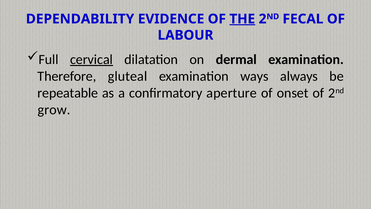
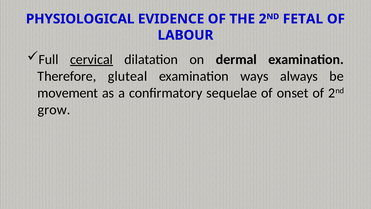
DEPENDABILITY: DEPENDABILITY -> PHYSIOLOGICAL
THE underline: present -> none
FECAL: FECAL -> FETAL
repeatable: repeatable -> movement
aperture: aperture -> sequelae
